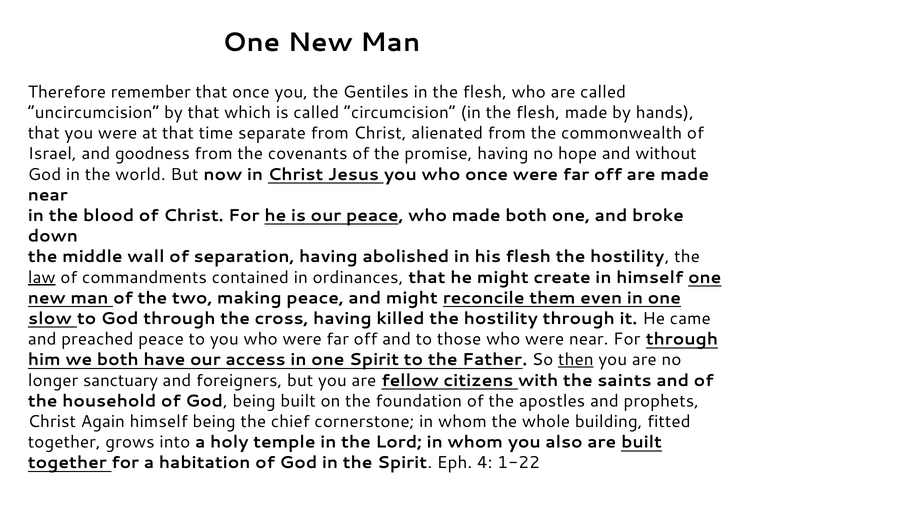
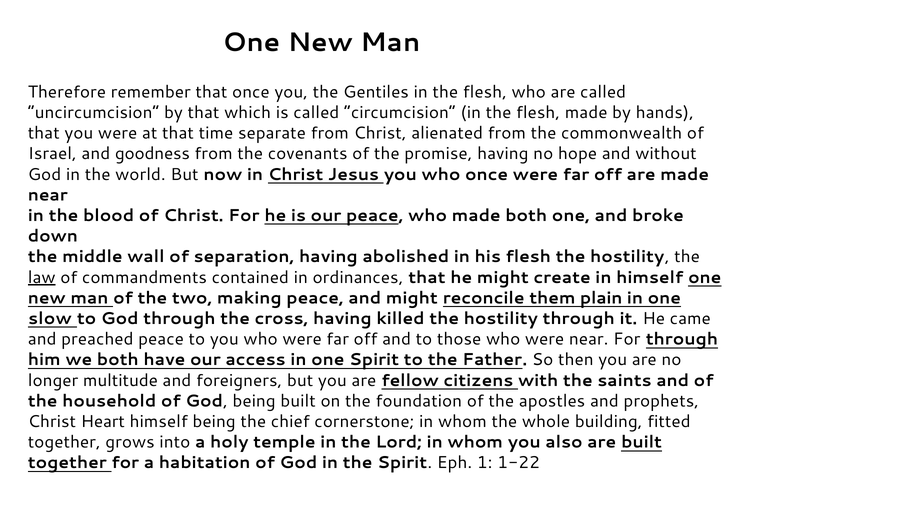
even: even -> plain
then underline: present -> none
sanctuary: sanctuary -> multitude
Again: Again -> Heart
4: 4 -> 1
